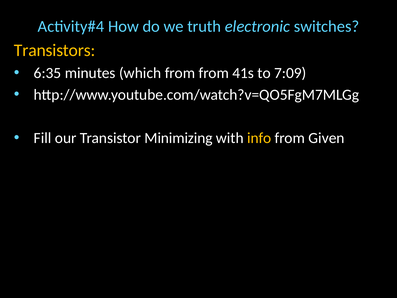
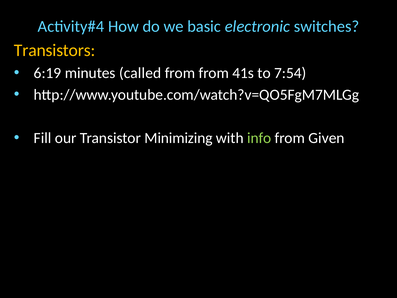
truth: truth -> basic
6:35: 6:35 -> 6:19
which: which -> called
7:09: 7:09 -> 7:54
info colour: yellow -> light green
